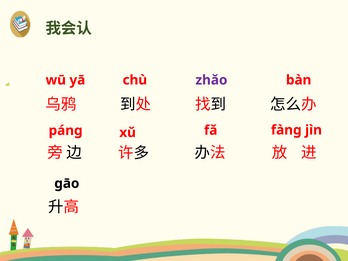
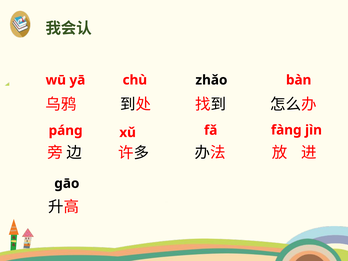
zhǎo colour: purple -> black
